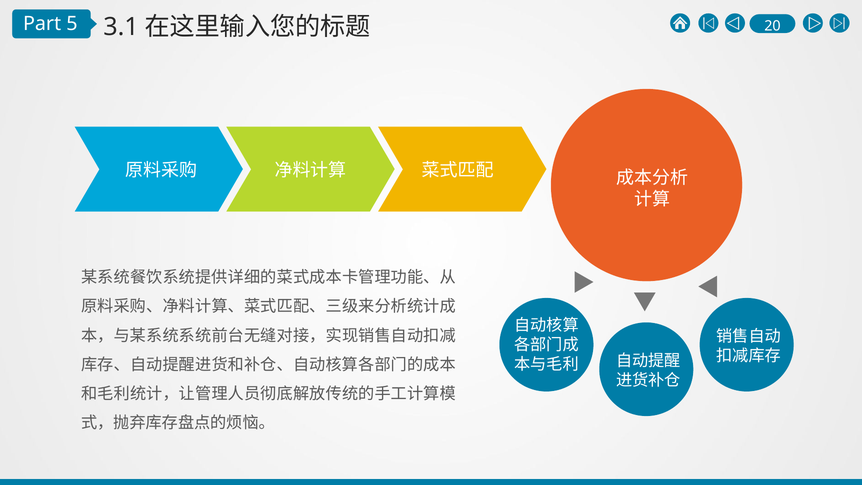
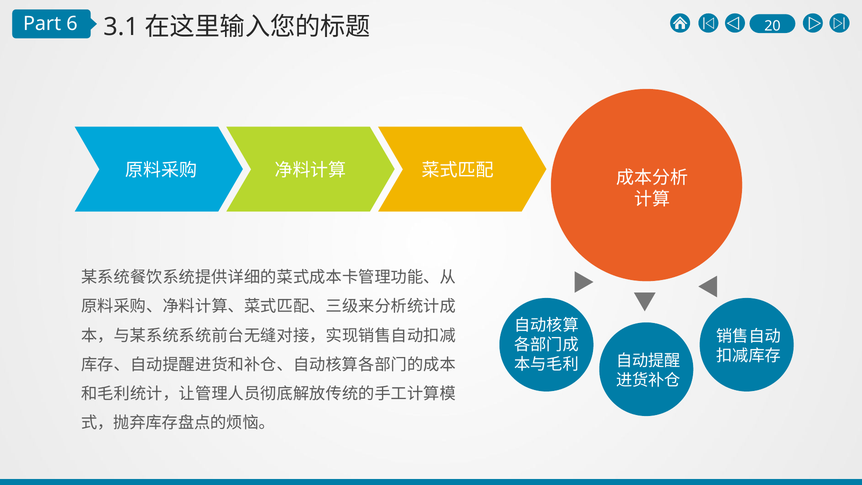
5: 5 -> 6
